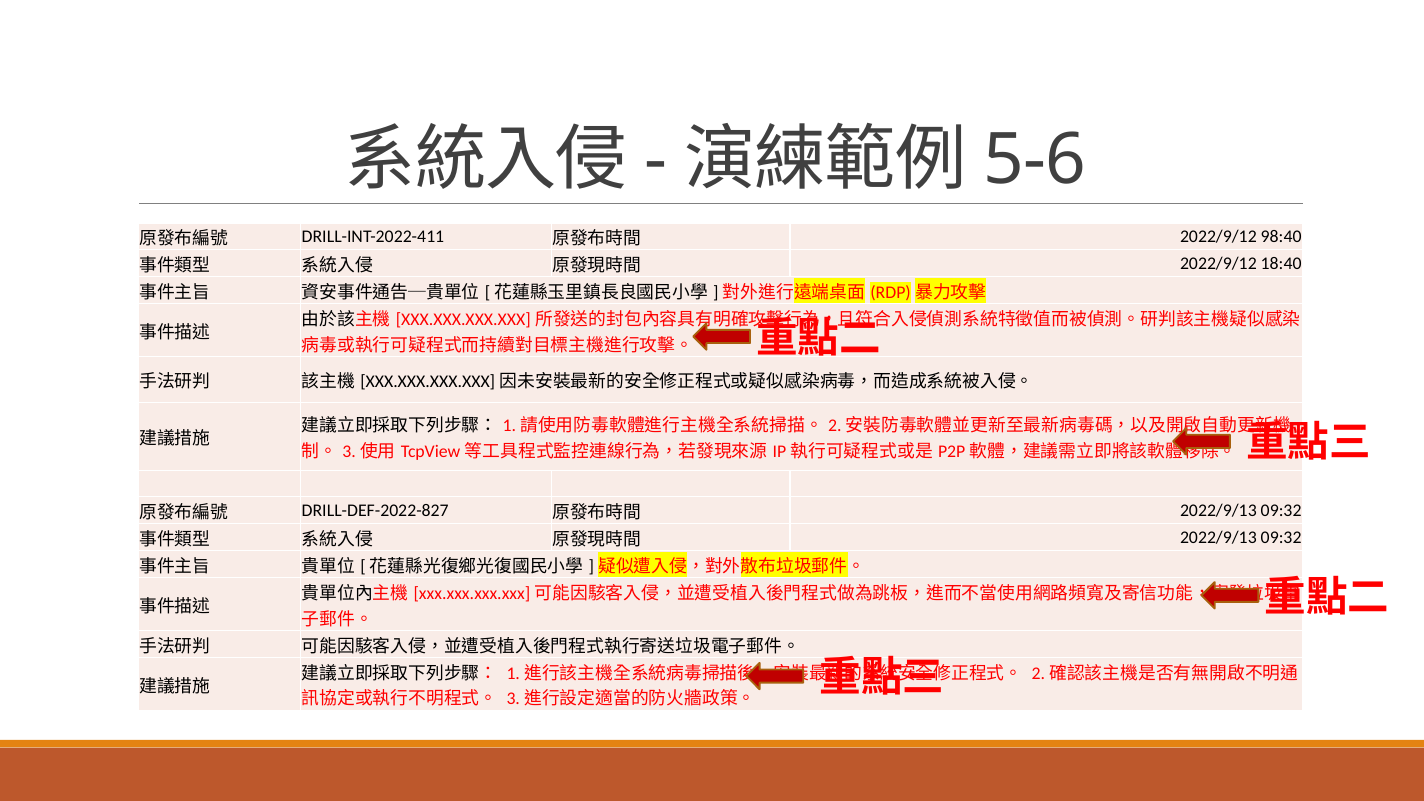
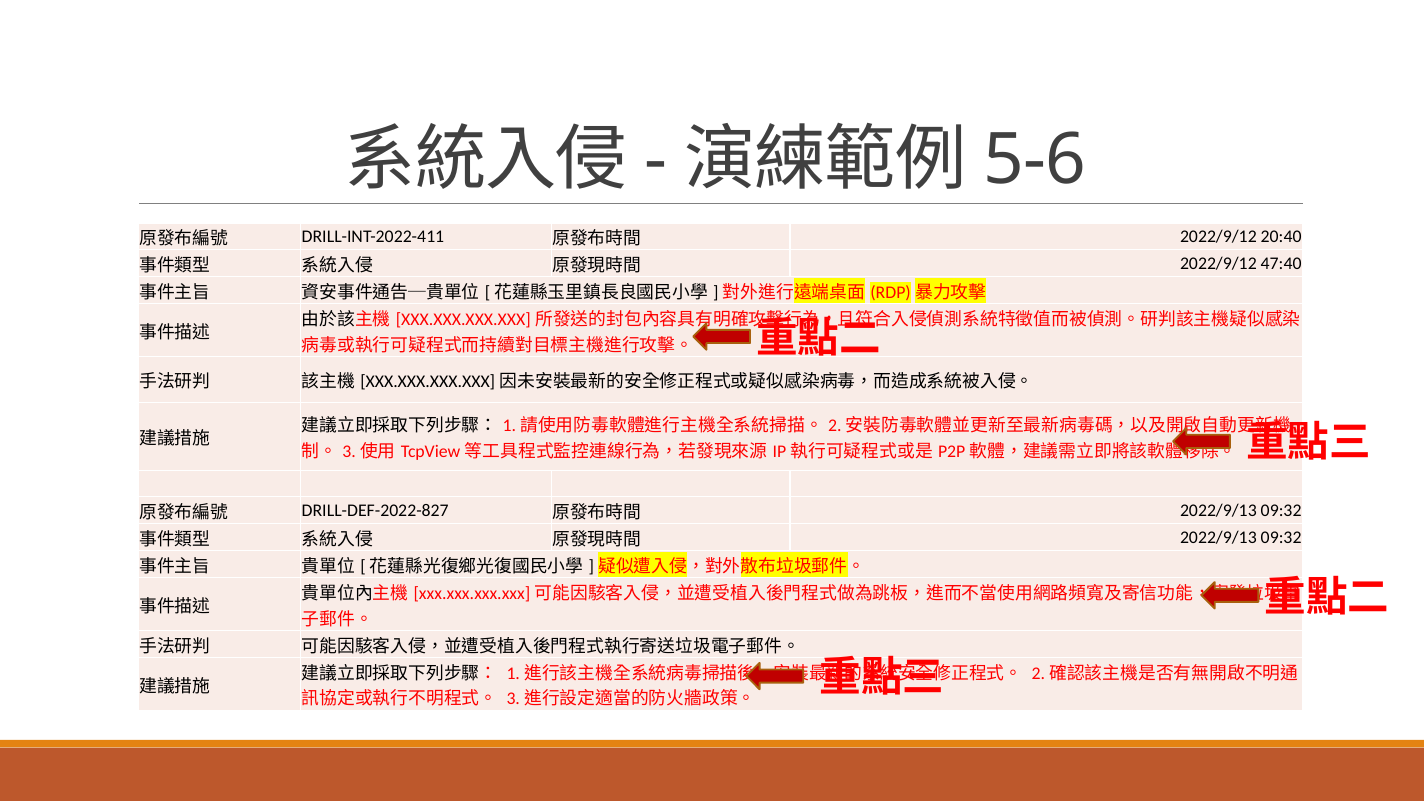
98:40: 98:40 -> 20:40
18:40: 18:40 -> 47:40
